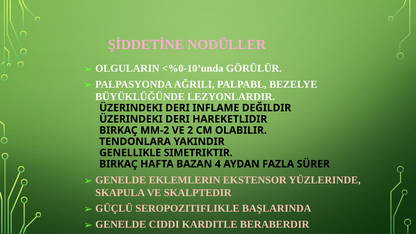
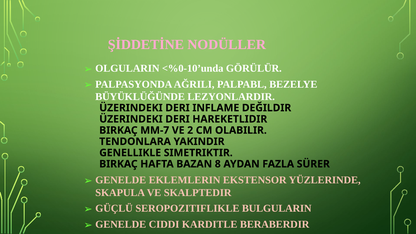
MM-2: MM-2 -> MM-7
4: 4 -> 8
BAŞLARINDA: BAŞLARINDA -> BULGULARIN
